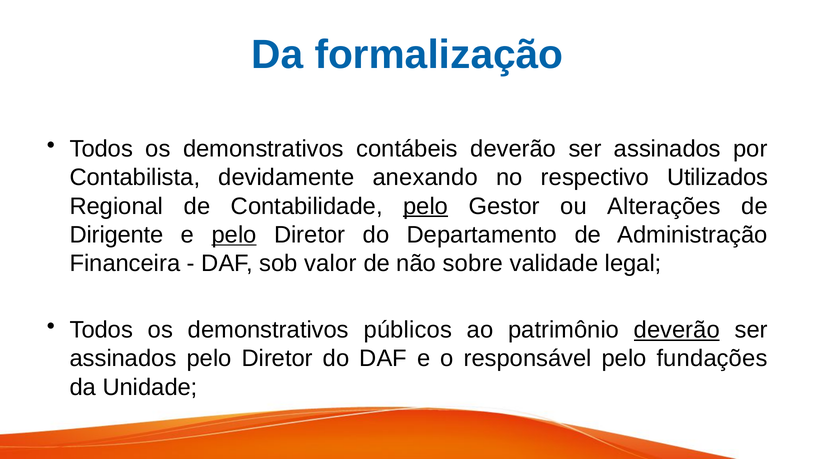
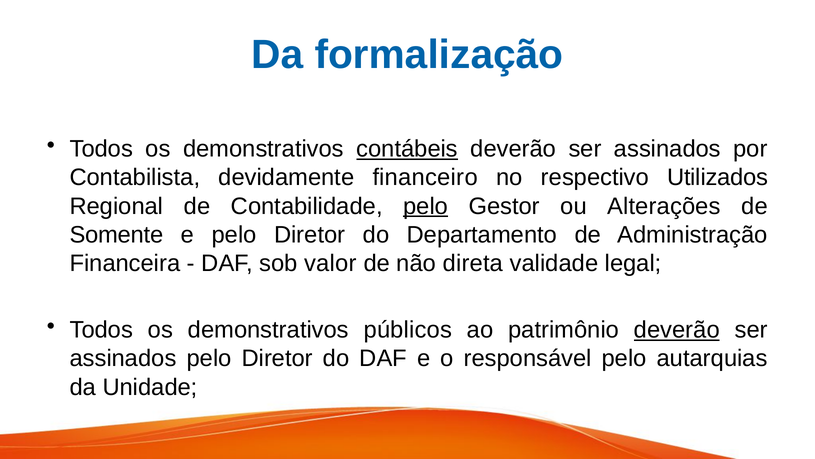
contábeis underline: none -> present
anexando: anexando -> financeiro
Dirigente: Dirigente -> Somente
pelo at (234, 234) underline: present -> none
sobre: sobre -> direta
fundações: fundações -> autarquias
